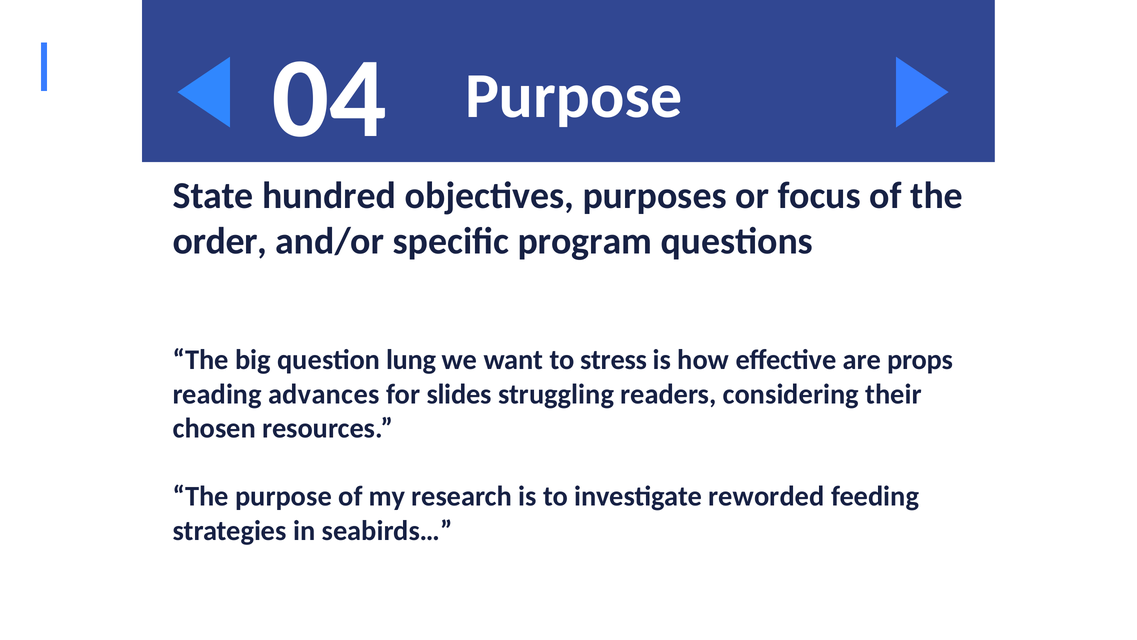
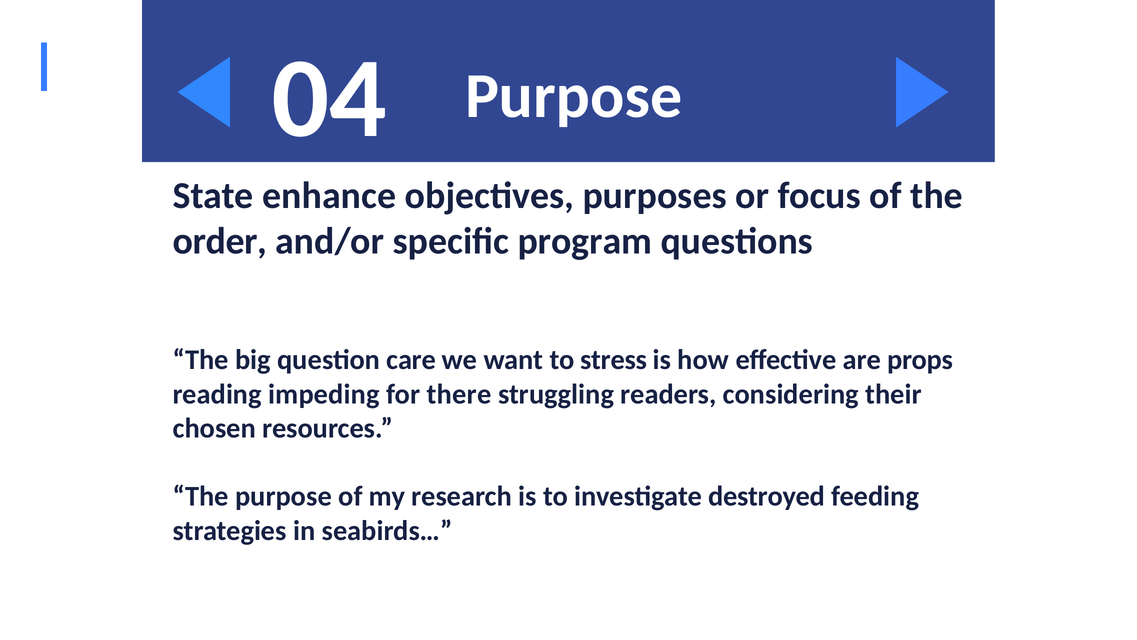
hundred: hundred -> enhance
lung: lung -> care
advances: advances -> impeding
slides: slides -> there
reworded: reworded -> destroyed
